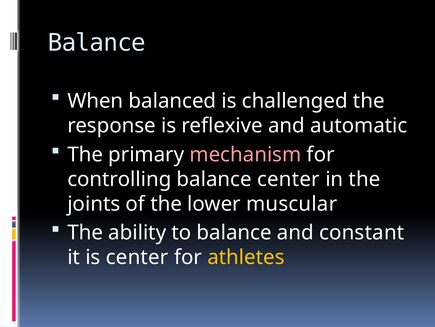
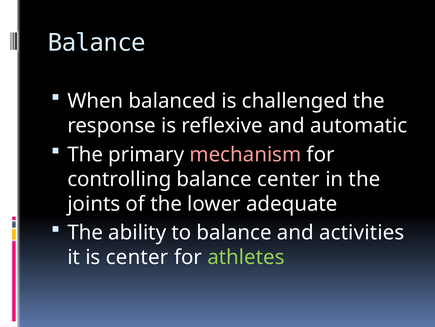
muscular: muscular -> adequate
constant: constant -> activities
athletes colour: yellow -> light green
